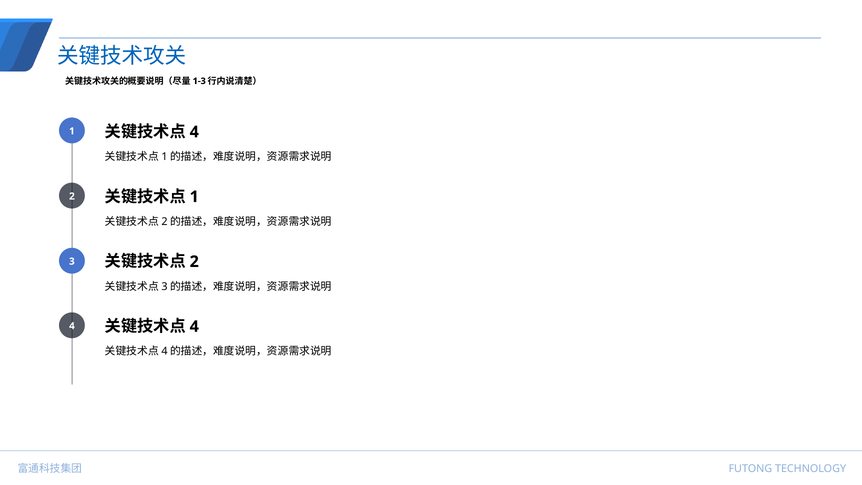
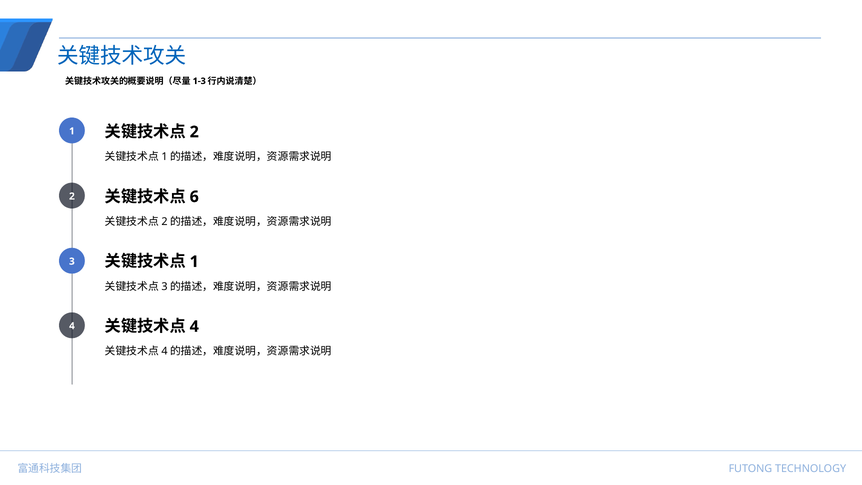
4 at (194, 132): 4 -> 2
1 at (194, 197): 1 -> 6
2 at (194, 262): 2 -> 1
